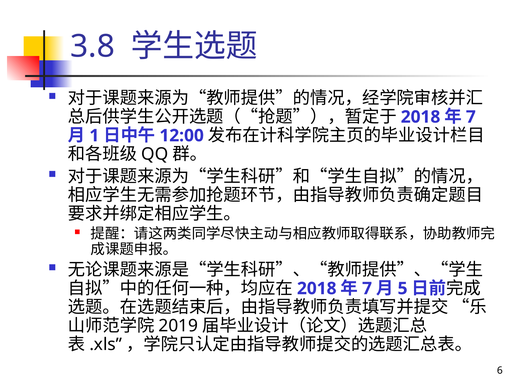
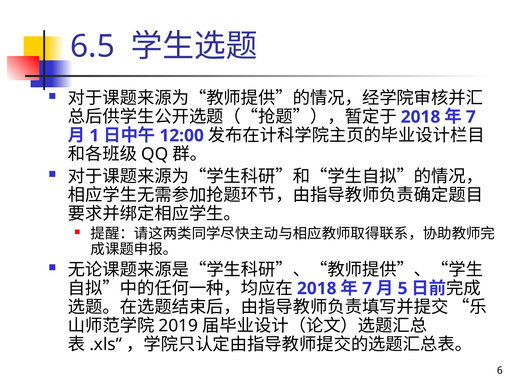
3.8: 3.8 -> 6.5
